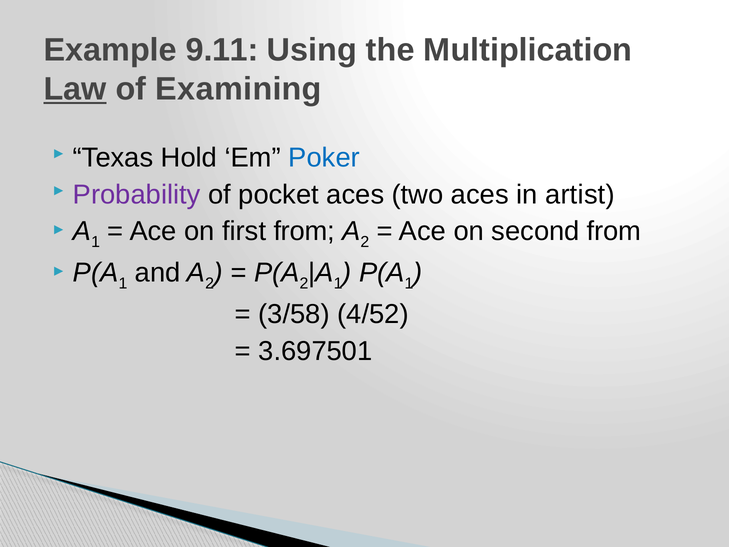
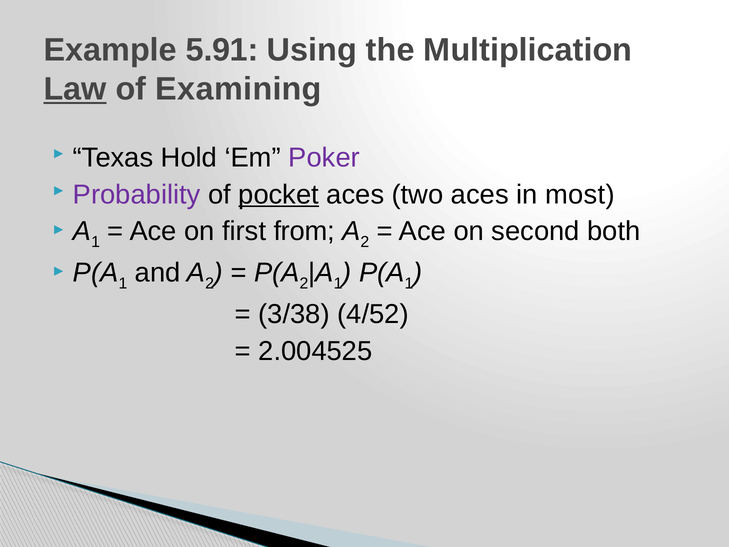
9.11: 9.11 -> 5.91
Poker colour: blue -> purple
pocket underline: none -> present
artist: artist -> most
second from: from -> both
3/58: 3/58 -> 3/38
3.697501: 3.697501 -> 2.004525
